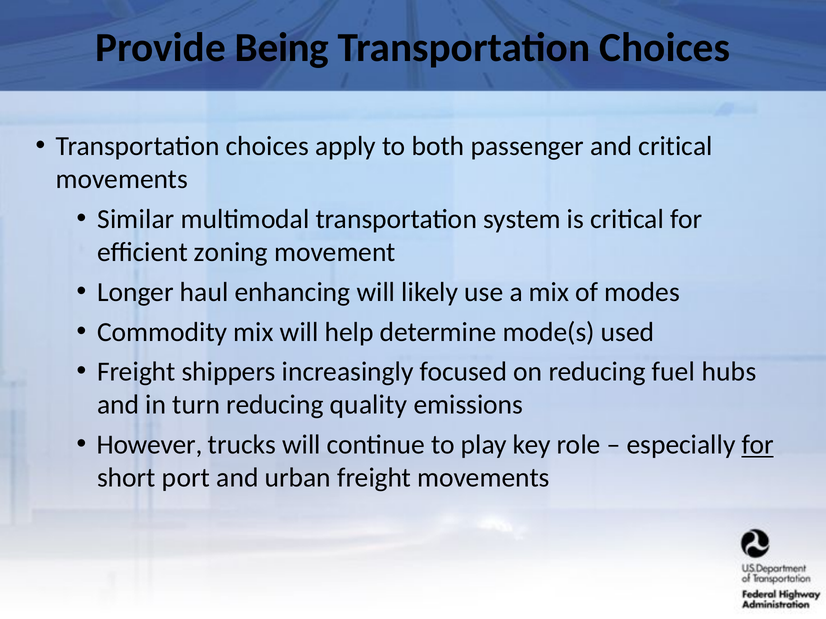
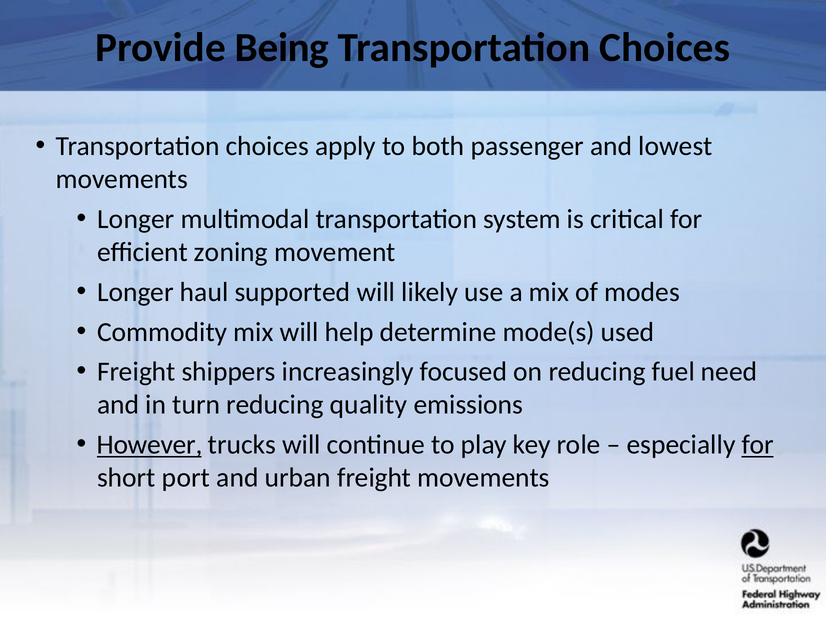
and critical: critical -> lowest
Similar at (136, 219): Similar -> Longer
enhancing: enhancing -> supported
hubs: hubs -> need
However underline: none -> present
